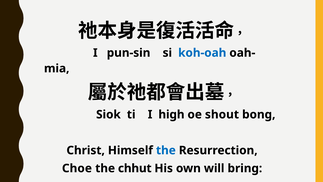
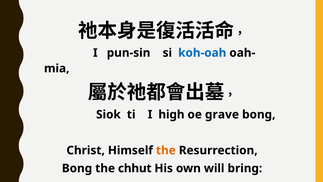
shout: shout -> grave
the at (166, 150) colour: blue -> orange
Choe at (77, 168): Choe -> Bong
